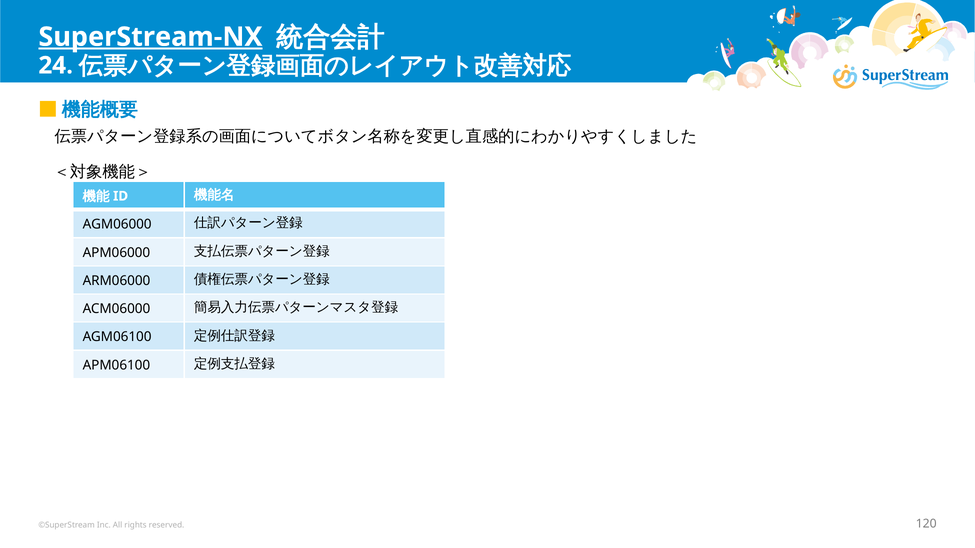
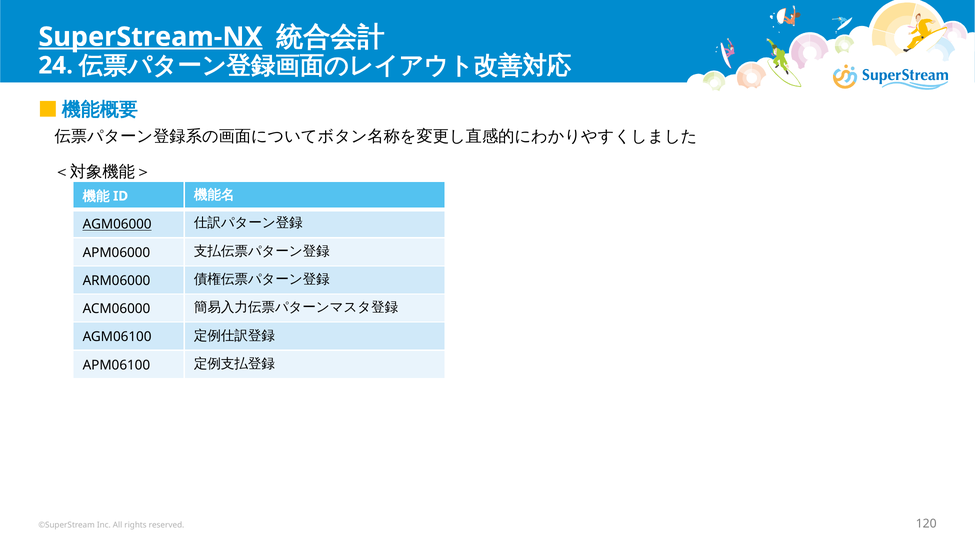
AGM06000 underline: none -> present
